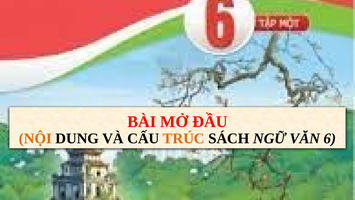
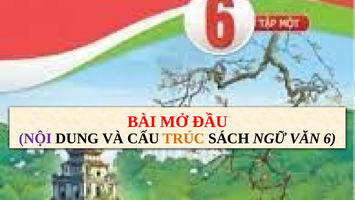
NỘI colour: orange -> purple
